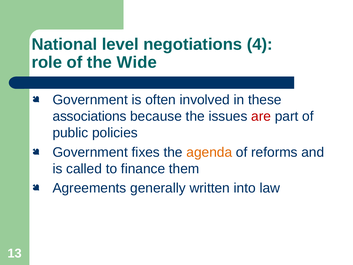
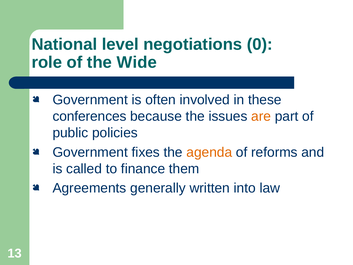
4: 4 -> 0
associations: associations -> conferences
are colour: red -> orange
